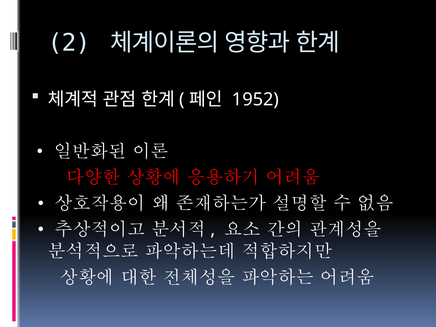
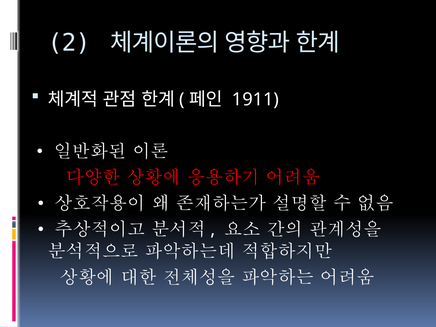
1952: 1952 -> 1911
